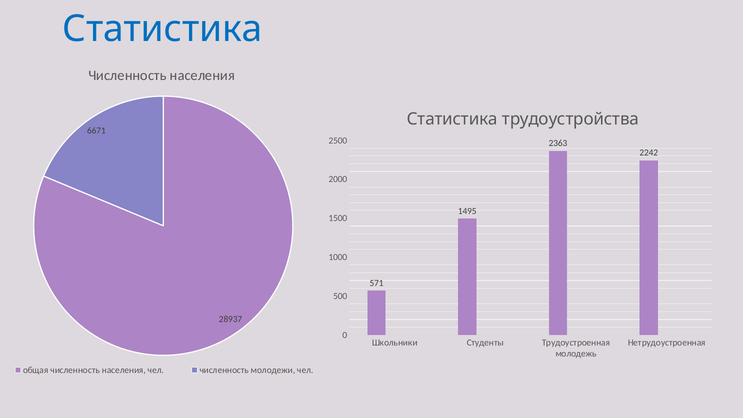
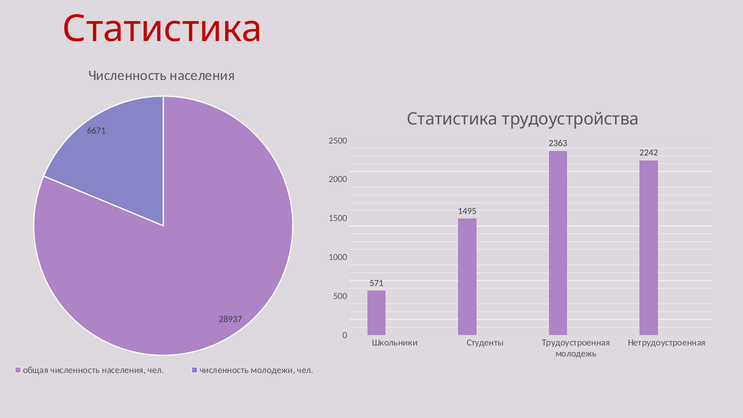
Статистика at (162, 29) colour: blue -> red
